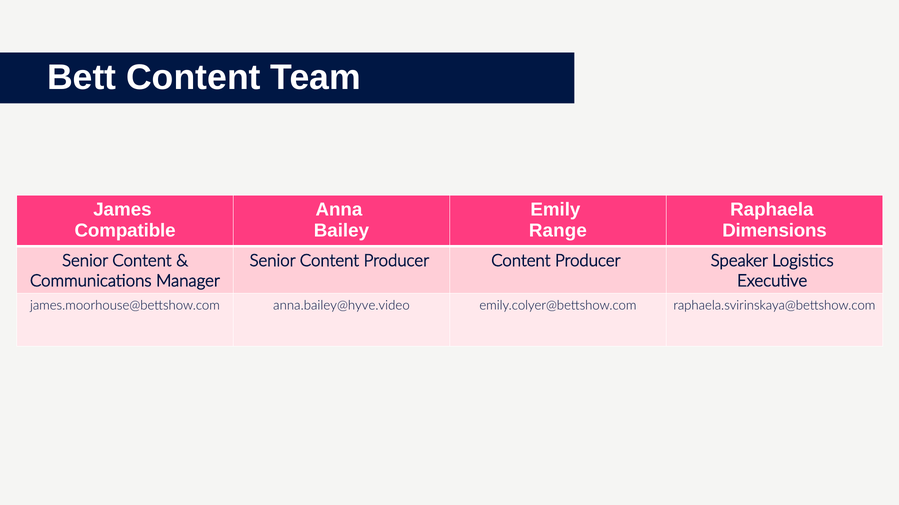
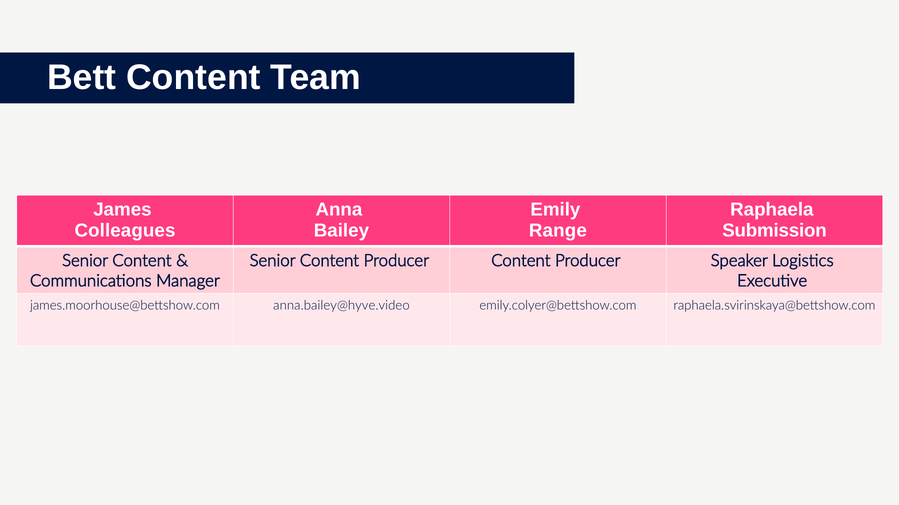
Compatible: Compatible -> Colleagues
Dimensions: Dimensions -> Submission
